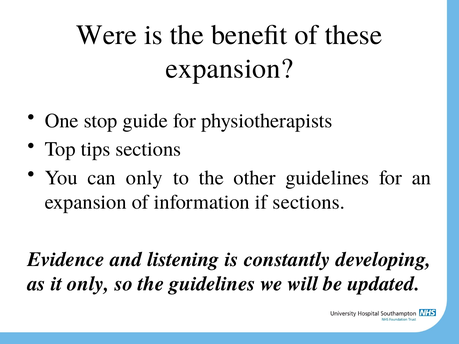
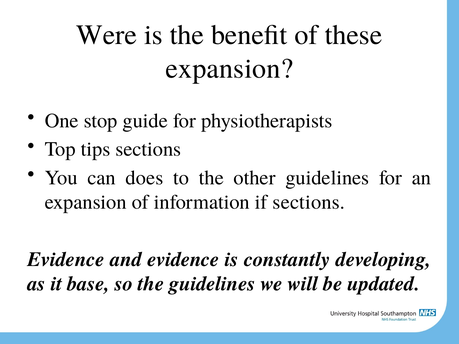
can only: only -> does
and listening: listening -> evidence
it only: only -> base
